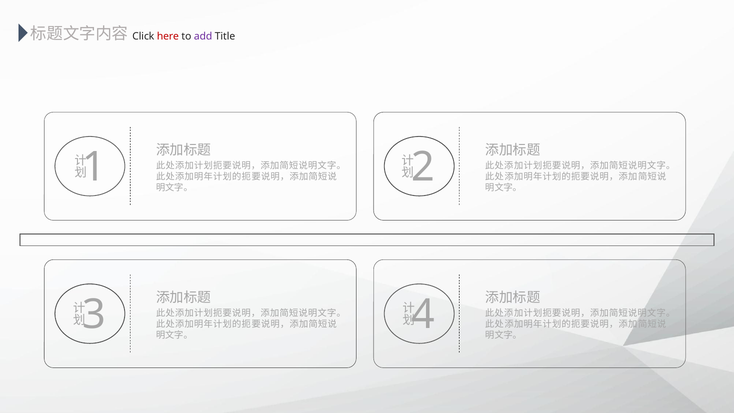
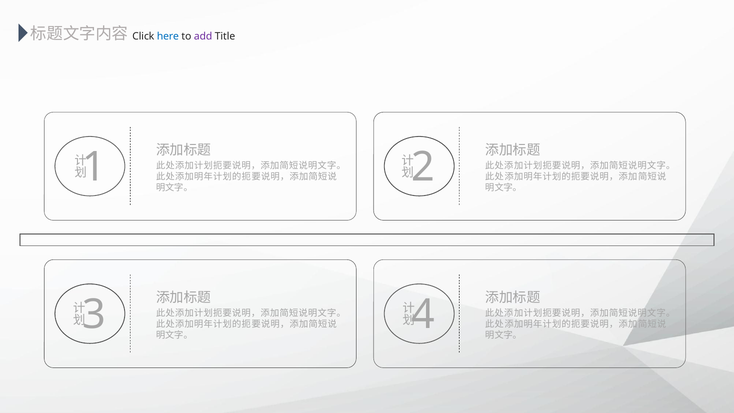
here colour: red -> blue
